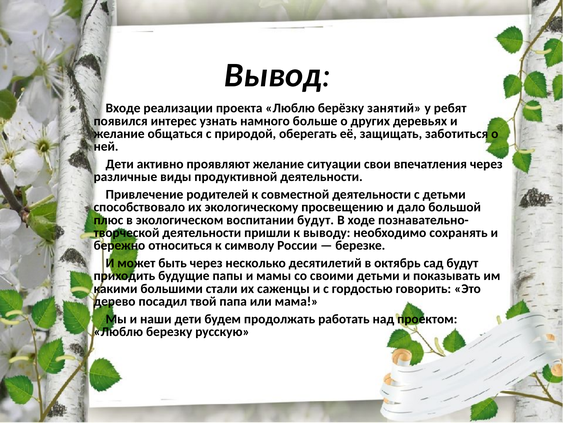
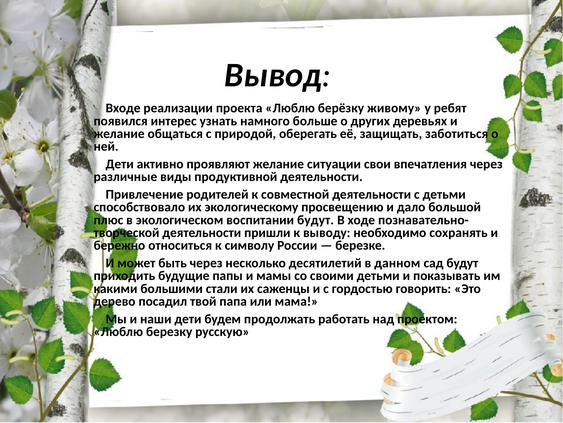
занятий: занятий -> живому
октябрь: октябрь -> данном
